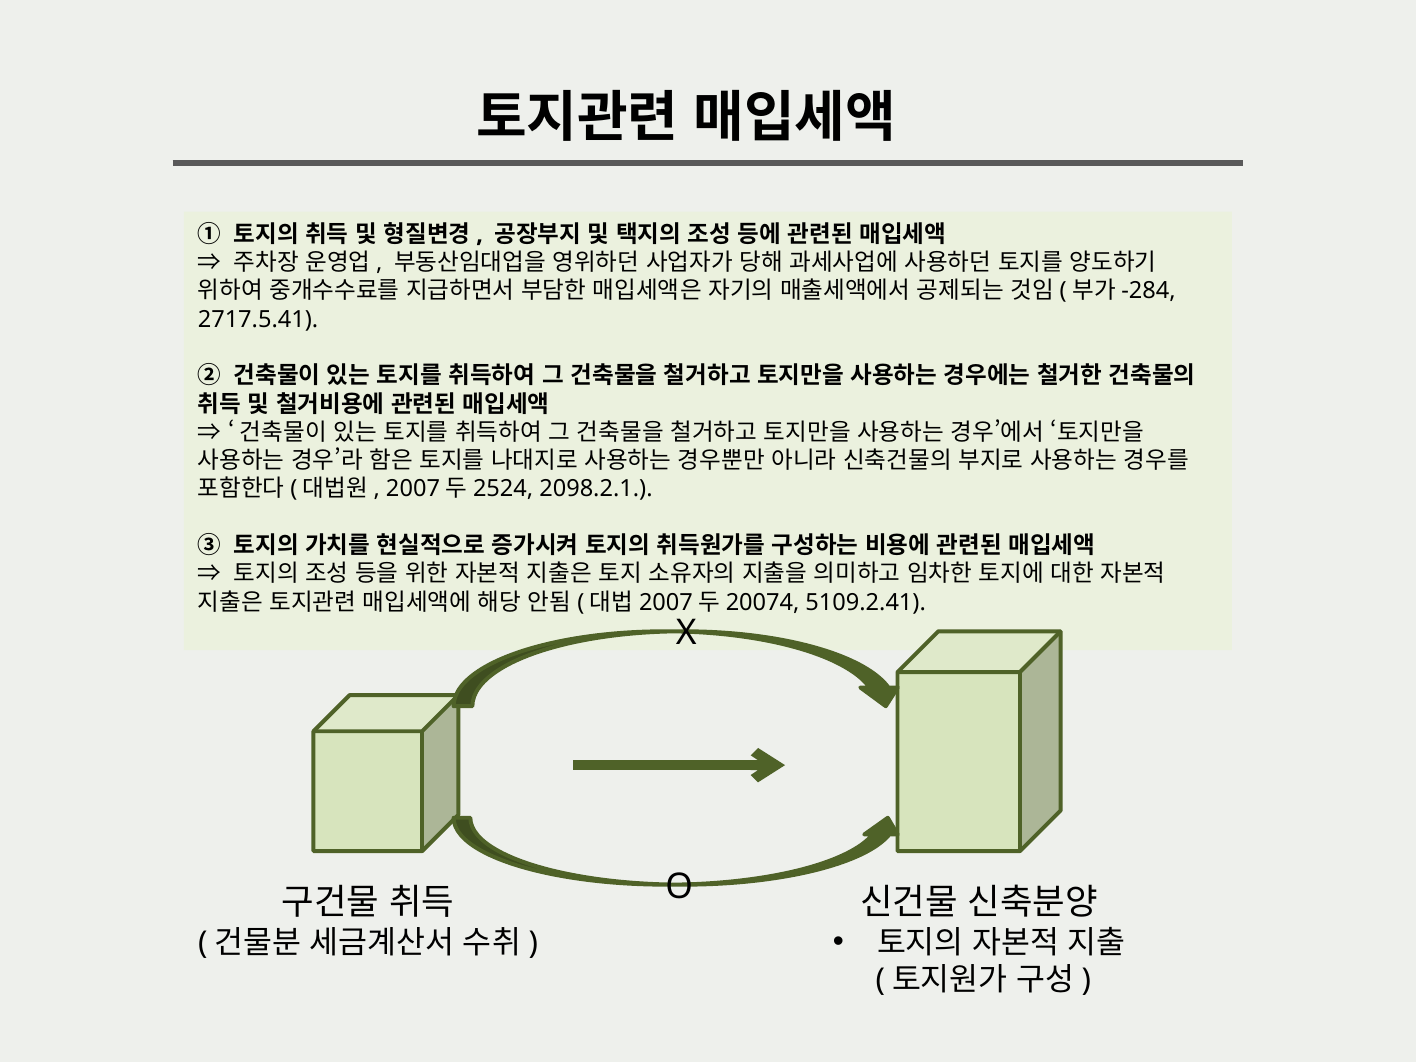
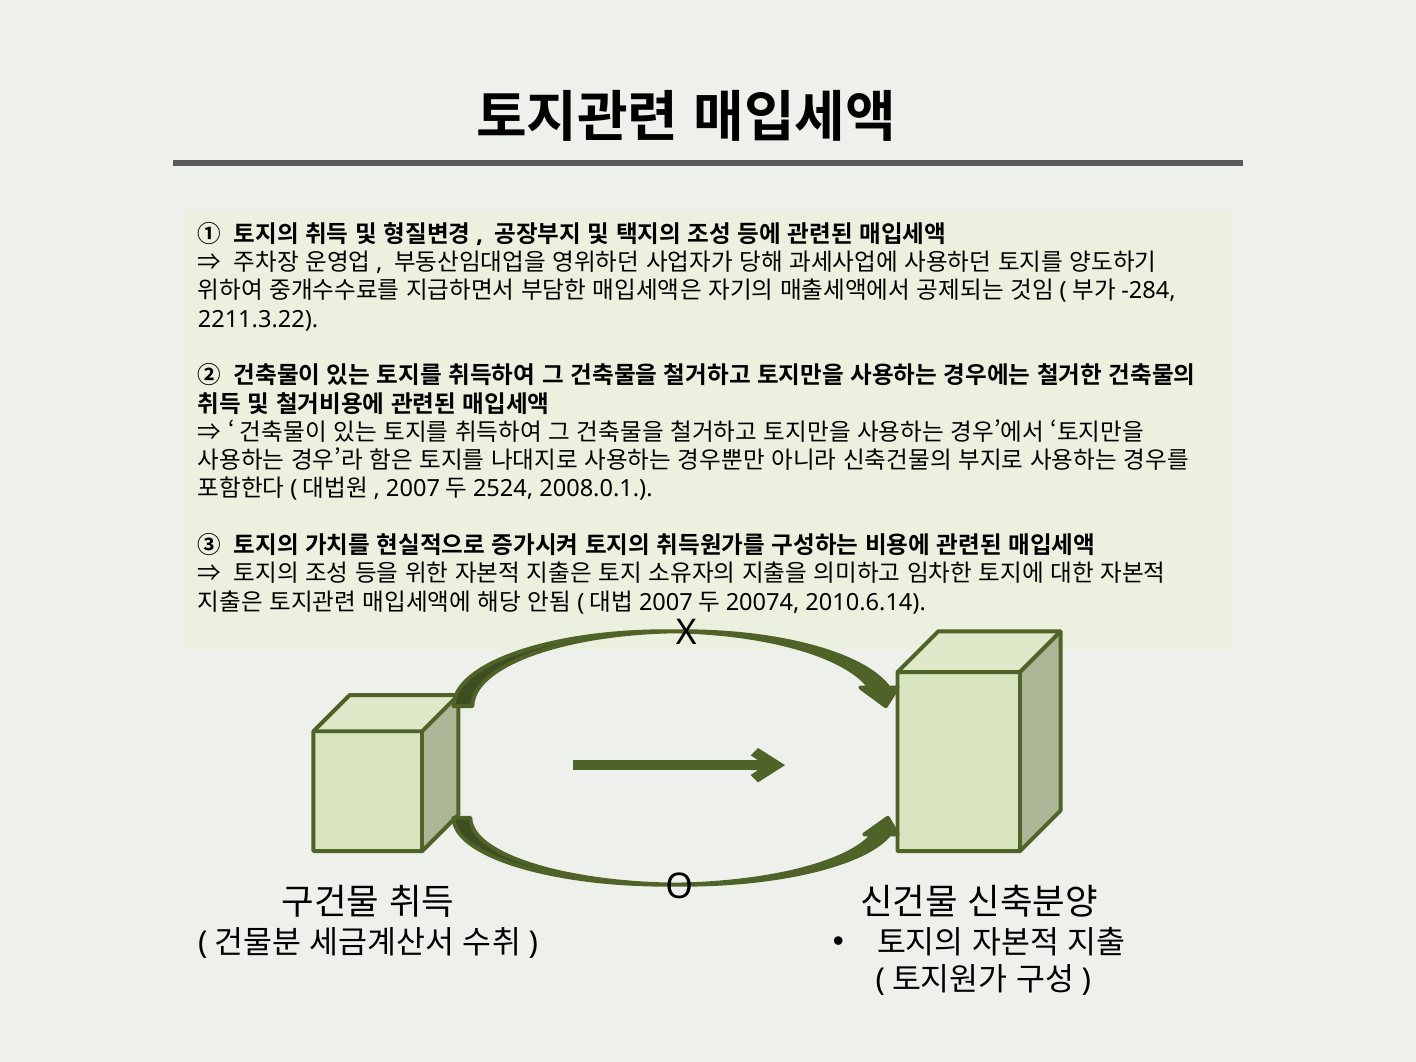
2717.5.41: 2717.5.41 -> 2211.3.22
2098.2.1: 2098.2.1 -> 2008.0.1
5109.2.41: 5109.2.41 -> 2010.6.14
